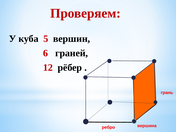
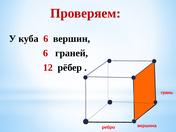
куба 5: 5 -> 6
